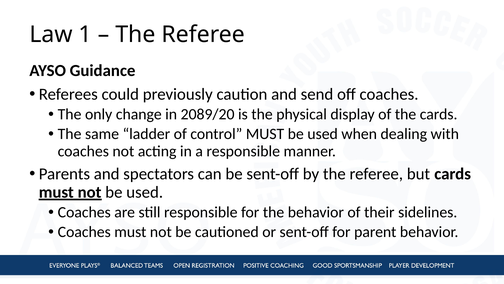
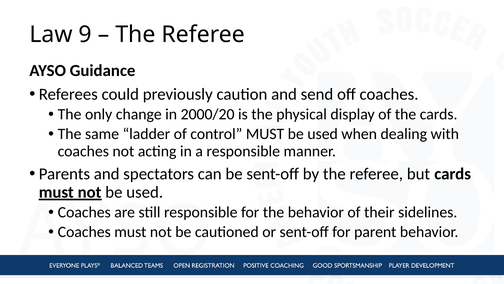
1: 1 -> 9
2089/20: 2089/20 -> 2000/20
